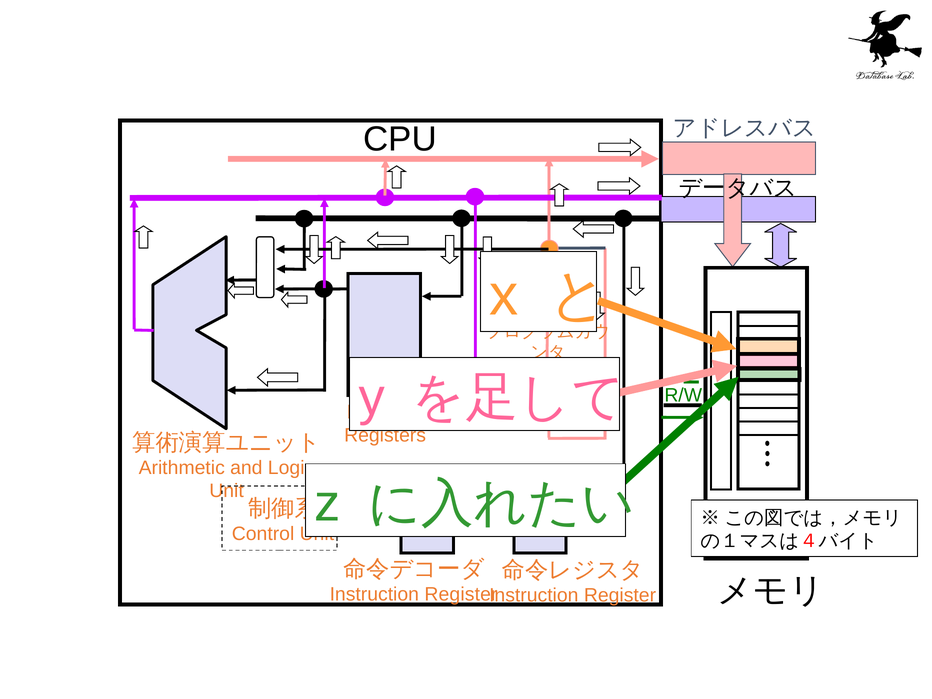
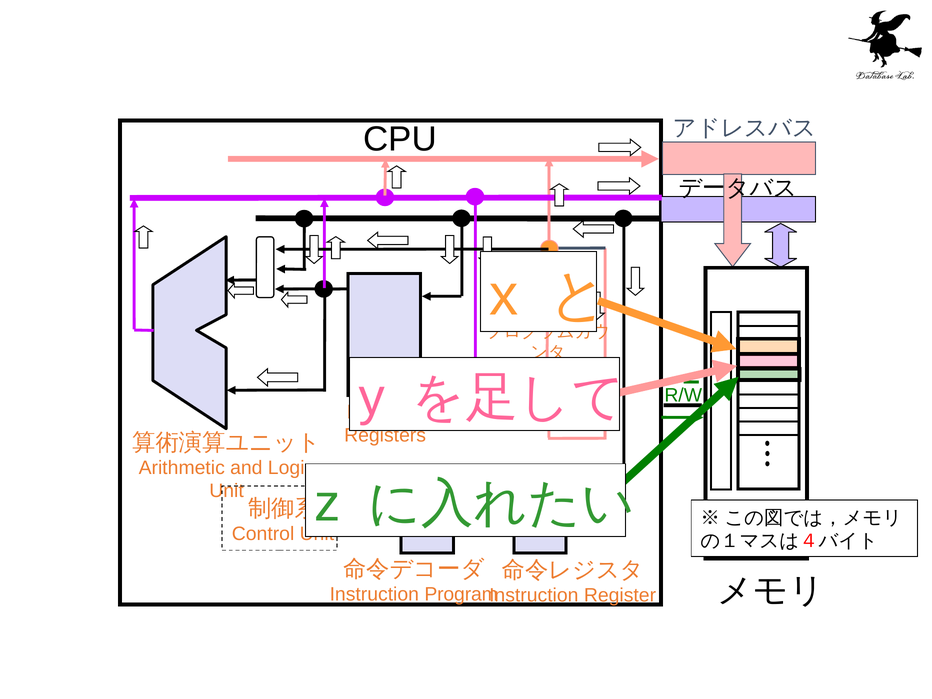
Register at (461, 595): Register -> Program
